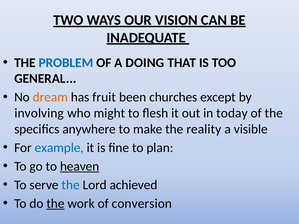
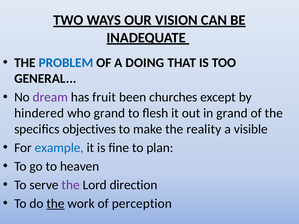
dream colour: orange -> purple
involving: involving -> hindered
who might: might -> grand
in today: today -> grand
anywhere: anywhere -> objectives
heaven underline: present -> none
the at (71, 185) colour: blue -> purple
achieved: achieved -> direction
conversion: conversion -> perception
